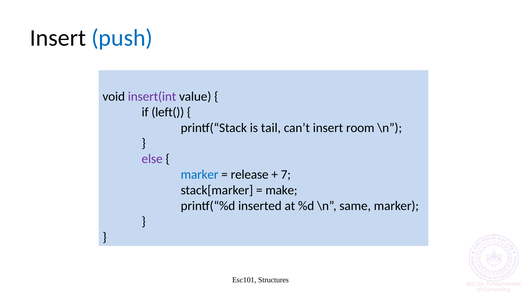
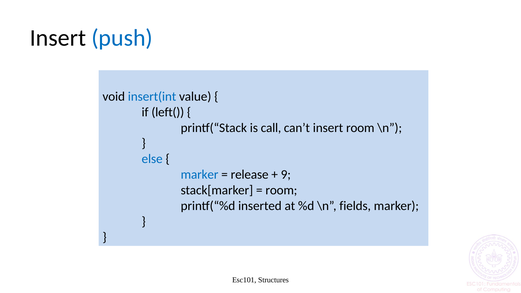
insert(int colour: purple -> blue
tail: tail -> call
else colour: purple -> blue
7: 7 -> 9
make at (281, 190): make -> room
same: same -> fields
